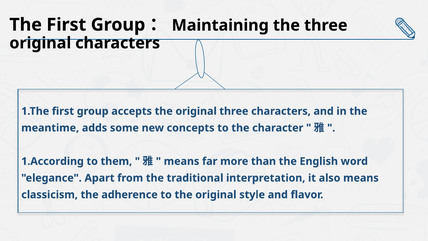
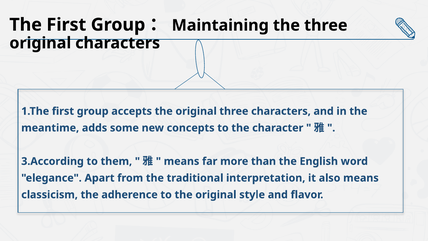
1.According: 1.According -> 3.According
